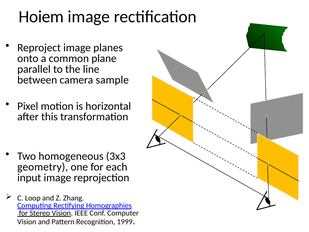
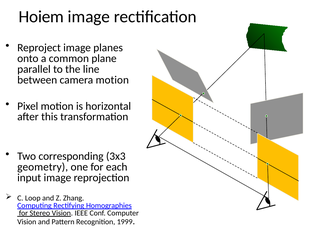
camera sample: sample -> motion
homogeneous: homogeneous -> corresponding
